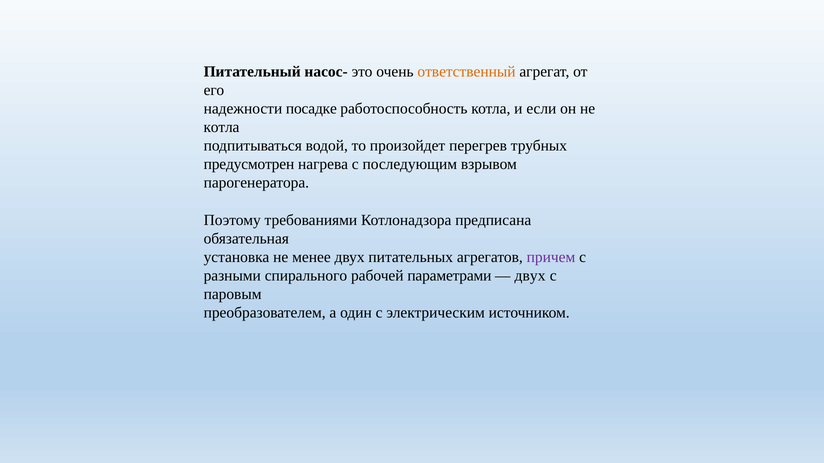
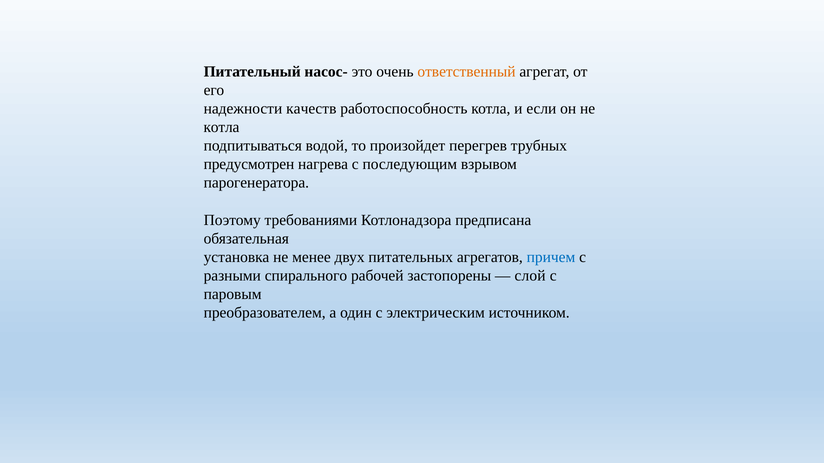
посадке: посадке -> качеств
причем colour: purple -> blue
параметрами: параметрами -> застопорены
двух at (530, 276): двух -> слой
